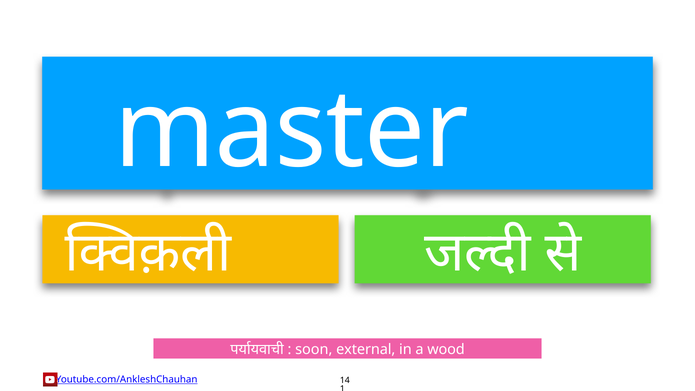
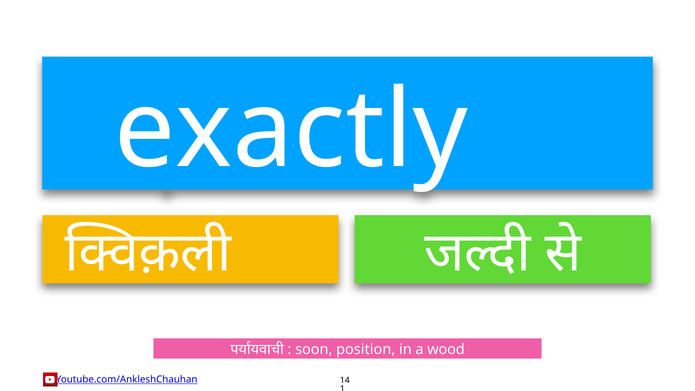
master: master -> exactly
external: external -> position
